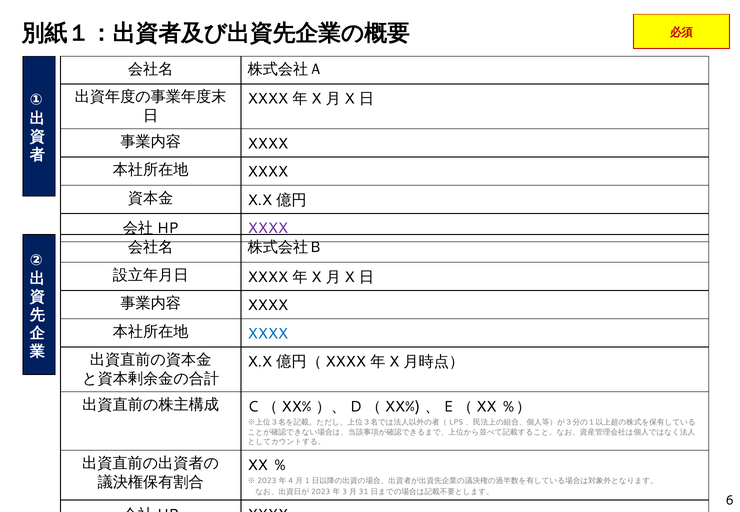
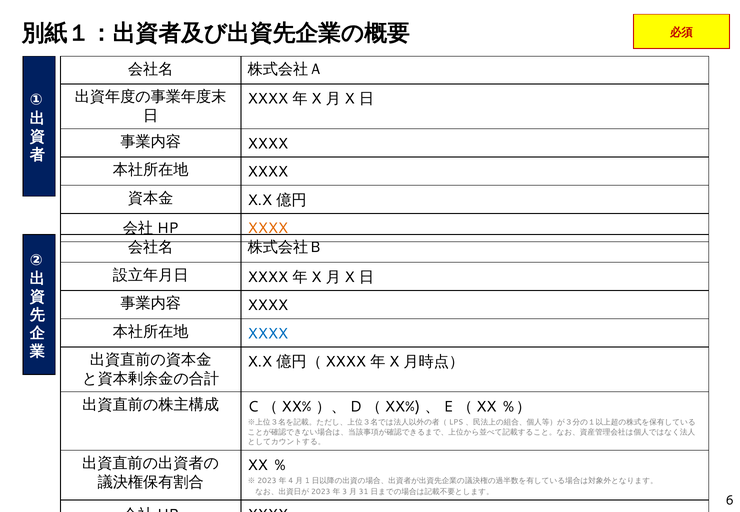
XXXX at (268, 229) colour: purple -> orange
